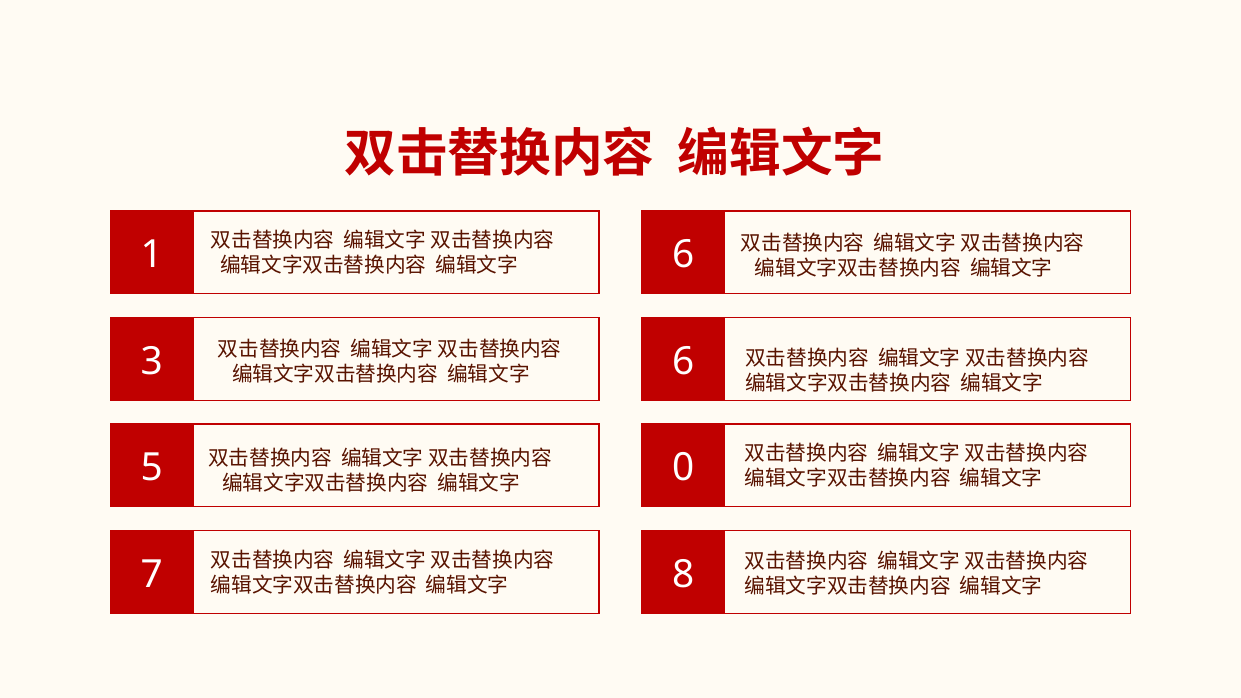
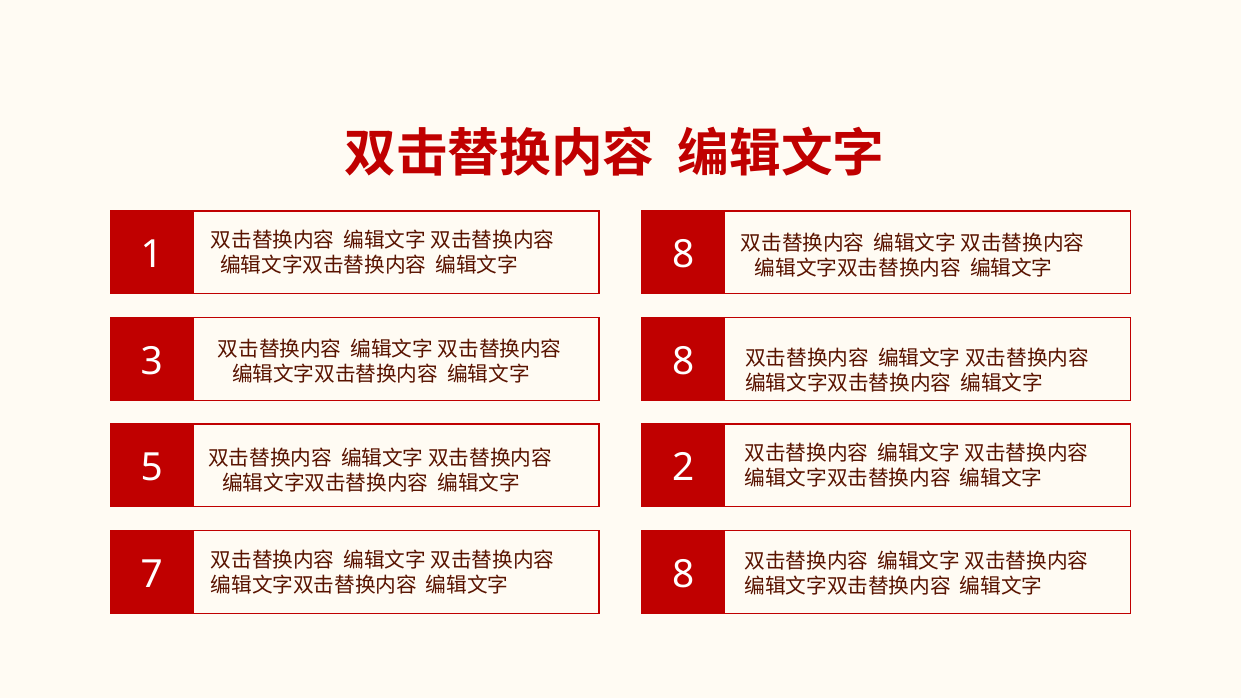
6 at (683, 255): 6 -> 8
3 6: 6 -> 8
0: 0 -> 2
